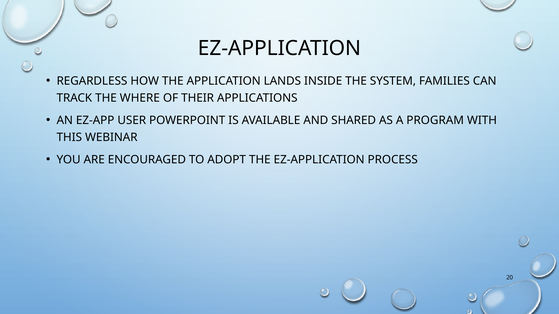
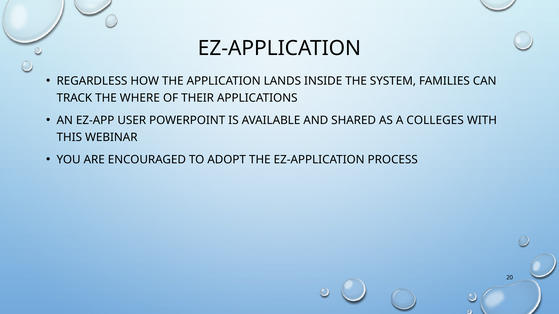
PROGRAM: PROGRAM -> COLLEGES
